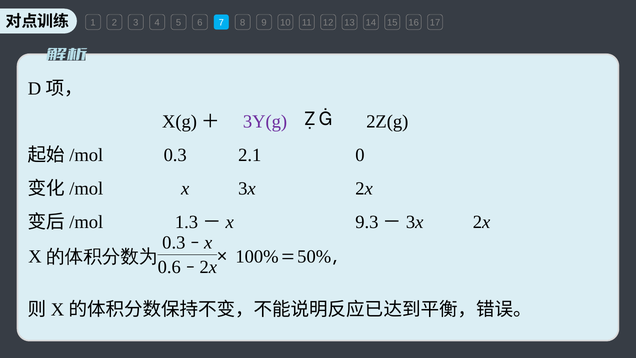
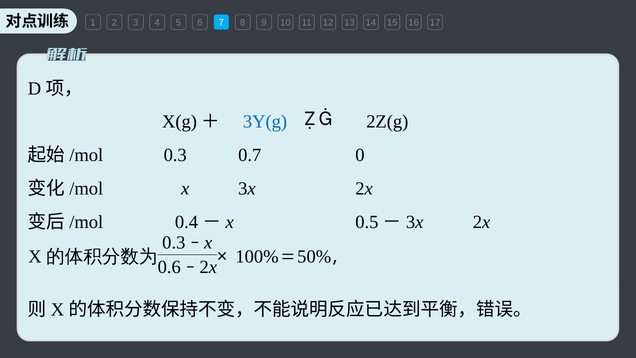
3Y(g colour: purple -> blue
2.1: 2.1 -> 0.7
1.3: 1.3 -> 0.4
9.3: 9.3 -> 0.5
